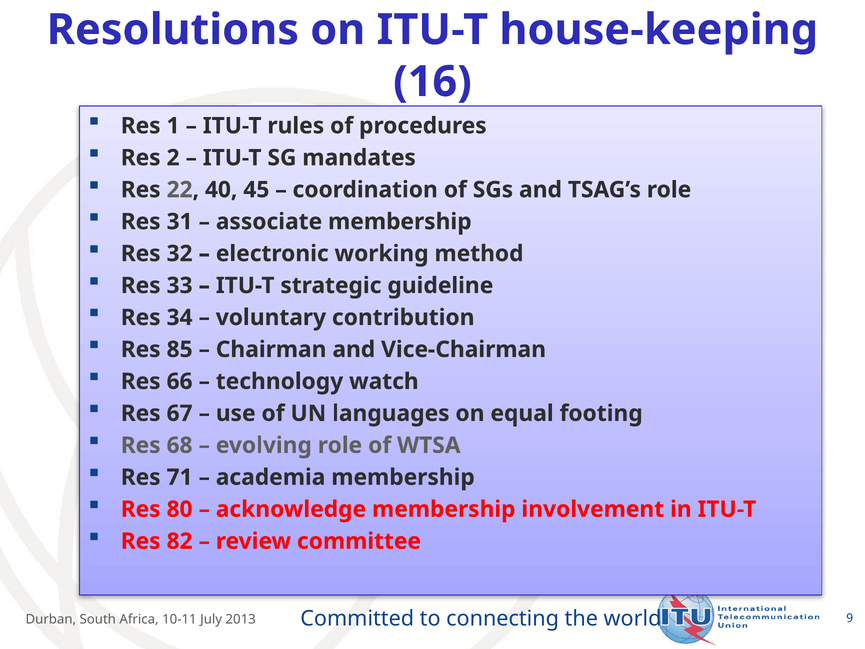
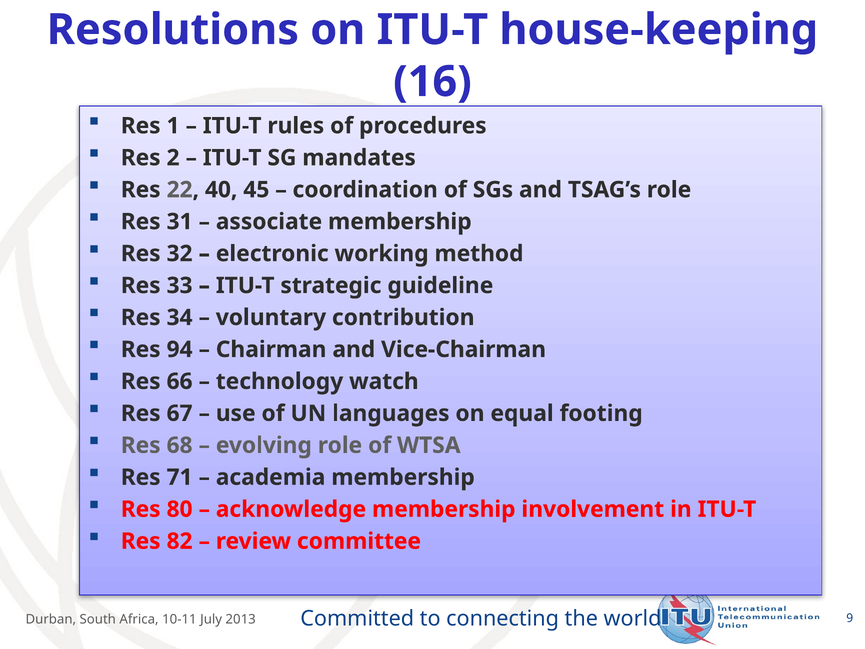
85: 85 -> 94
